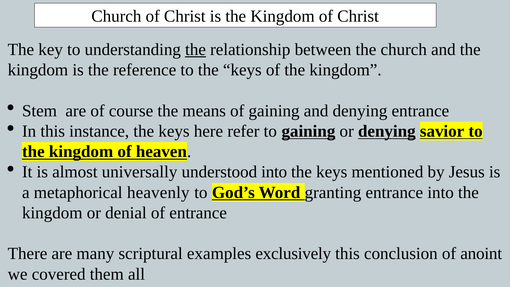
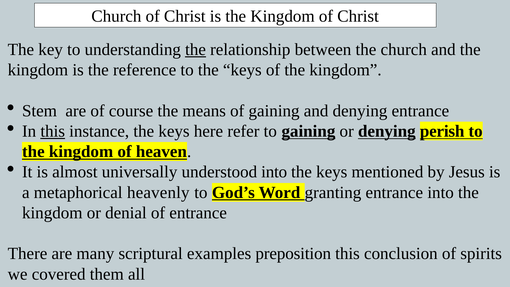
this at (53, 131) underline: none -> present
savior: savior -> perish
exclusively: exclusively -> preposition
anoint: anoint -> spirits
